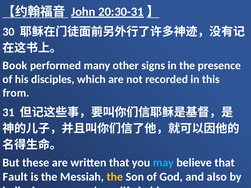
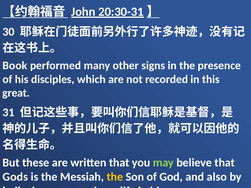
from: from -> great
may at (163, 163) colour: light blue -> light green
Fault: Fault -> Gods
